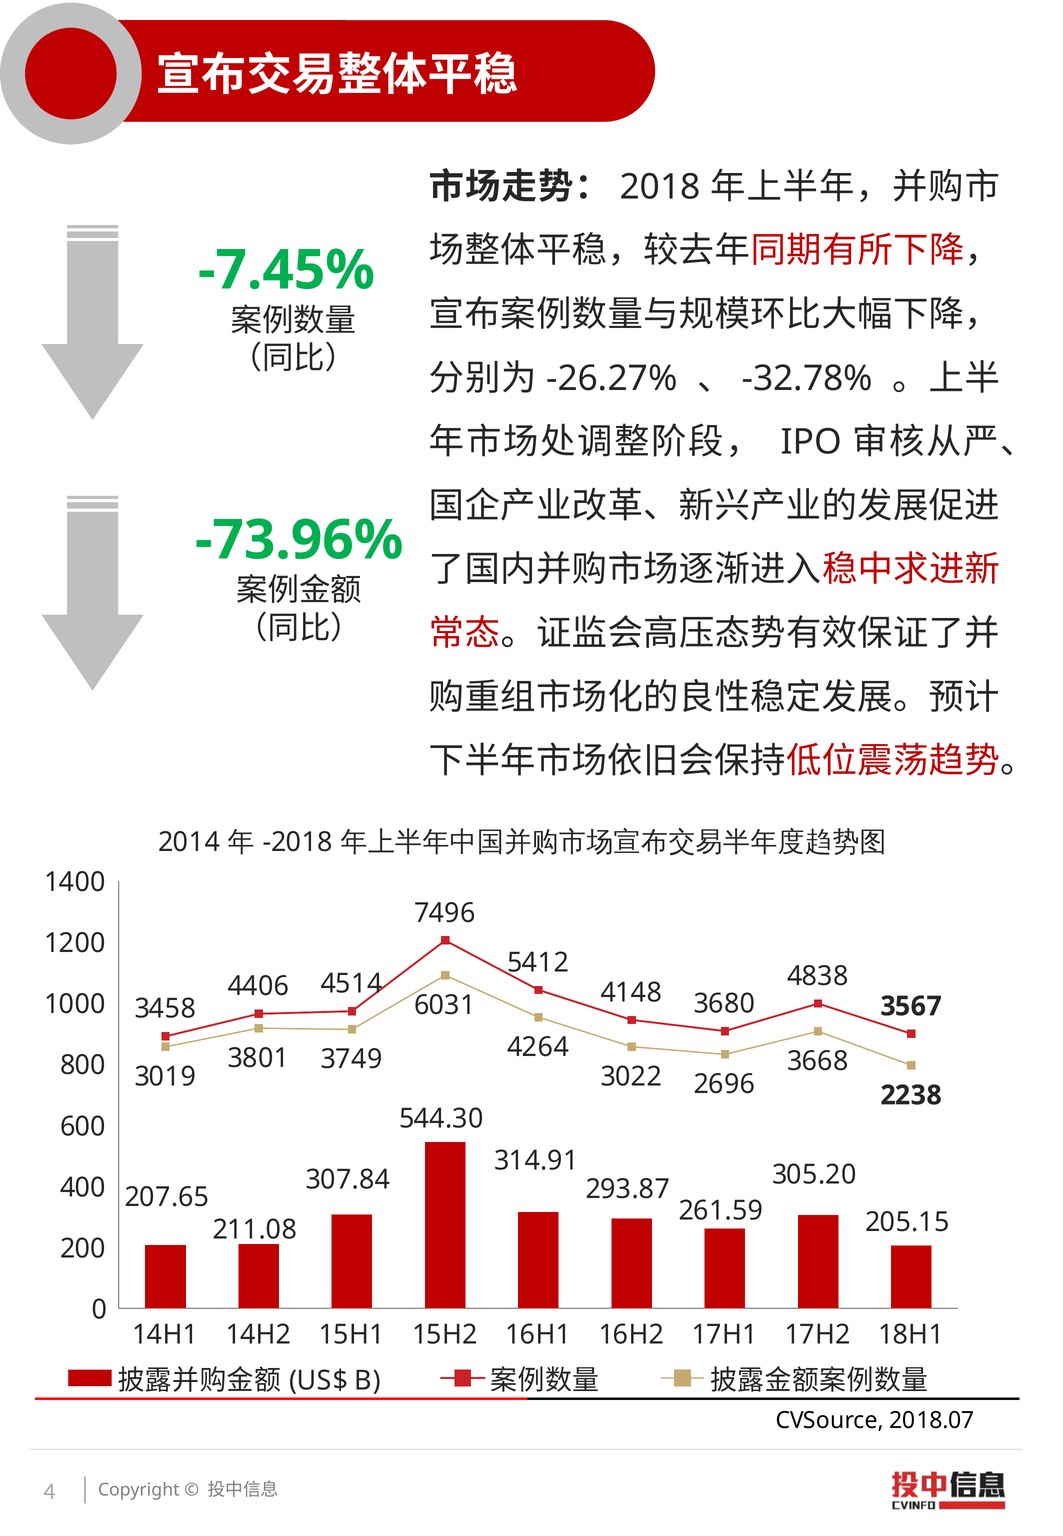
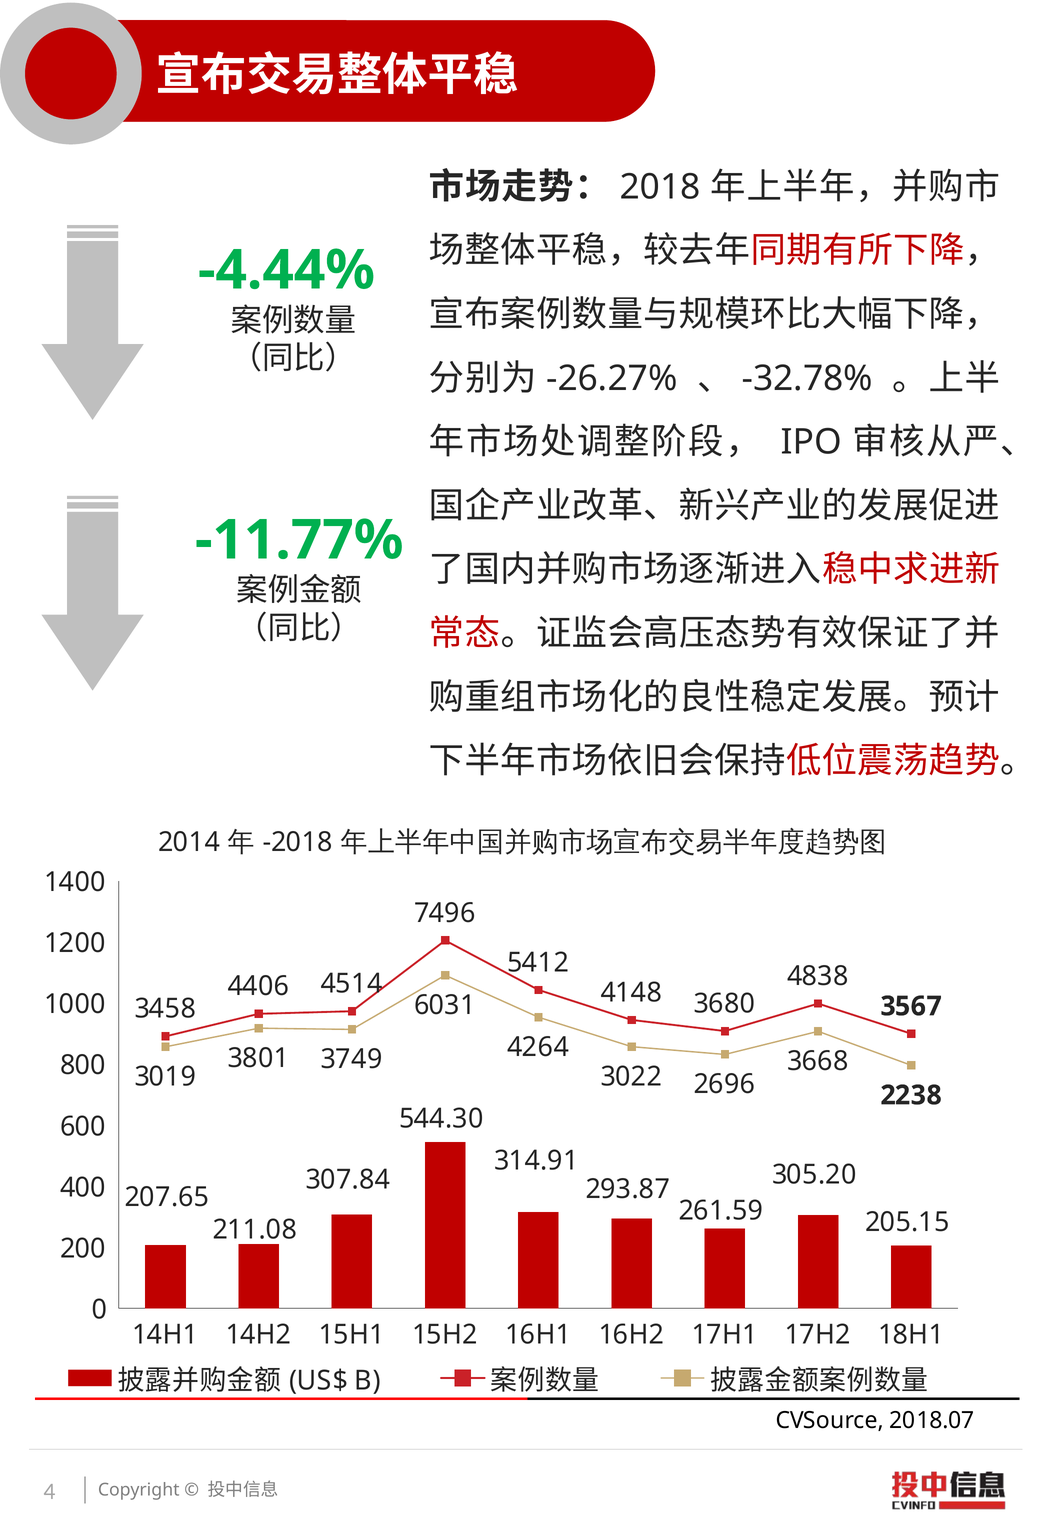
-7.45%: -7.45% -> -4.44%
-73.96%: -73.96% -> -11.77%
